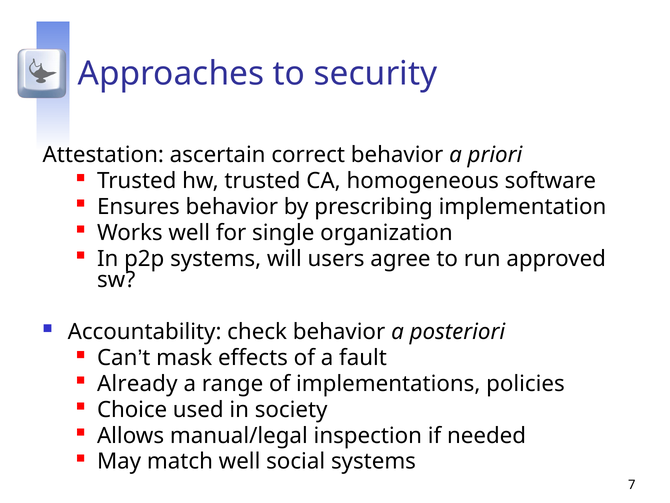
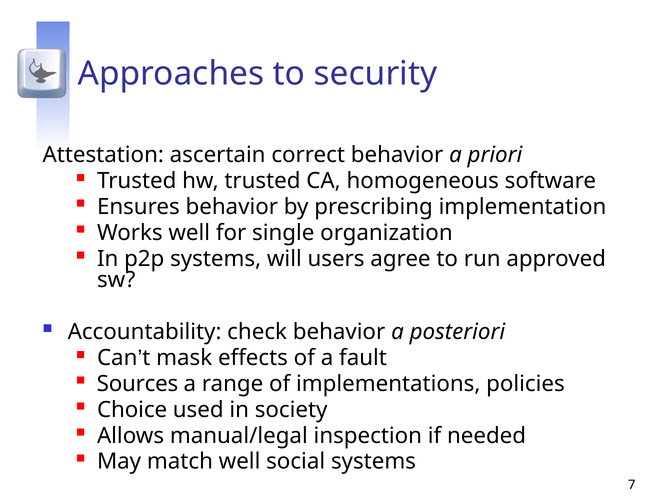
Already: Already -> Sources
